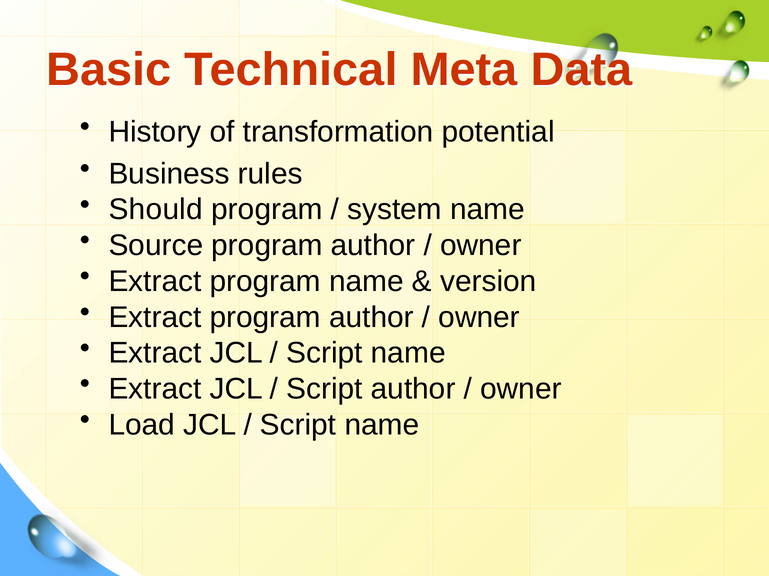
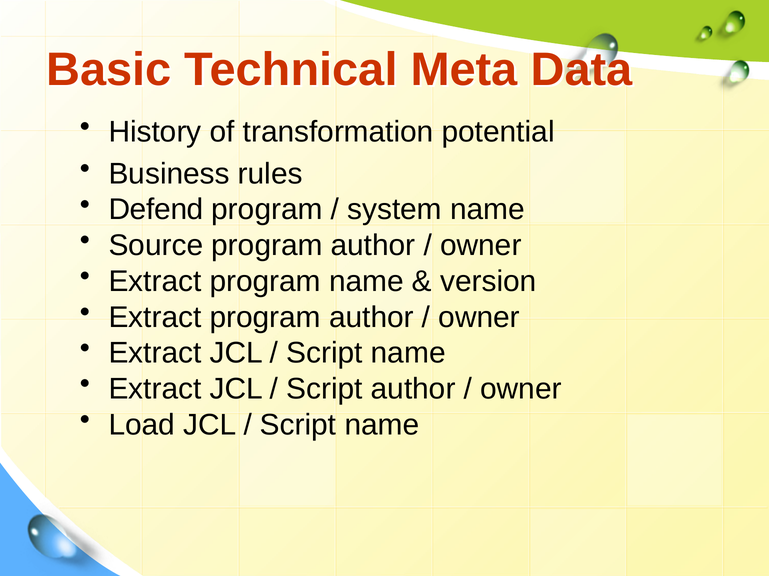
Should: Should -> Defend
